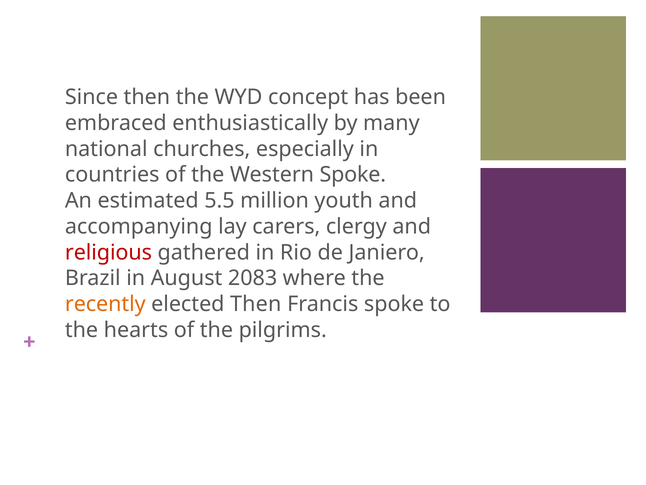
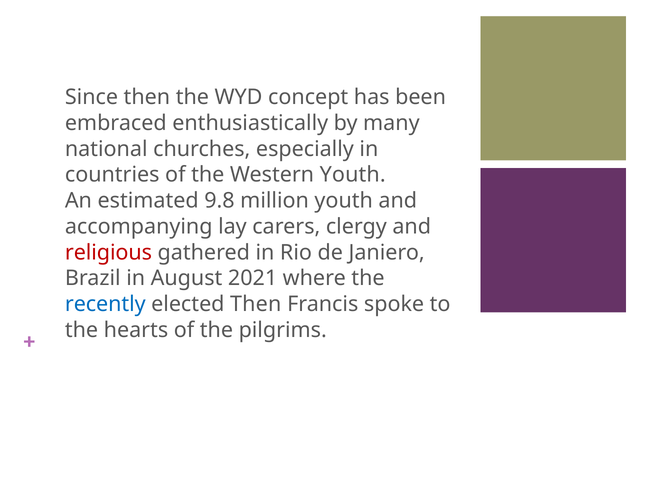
Western Spoke: Spoke -> Youth
5.5: 5.5 -> 9.8
2083: 2083 -> 2021
recently colour: orange -> blue
